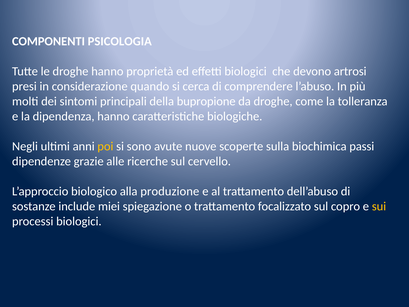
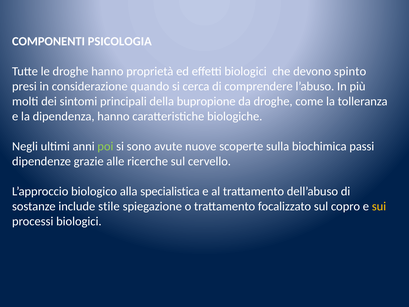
artrosi: artrosi -> spinto
poi colour: yellow -> light green
produzione: produzione -> specialistica
miei: miei -> stile
